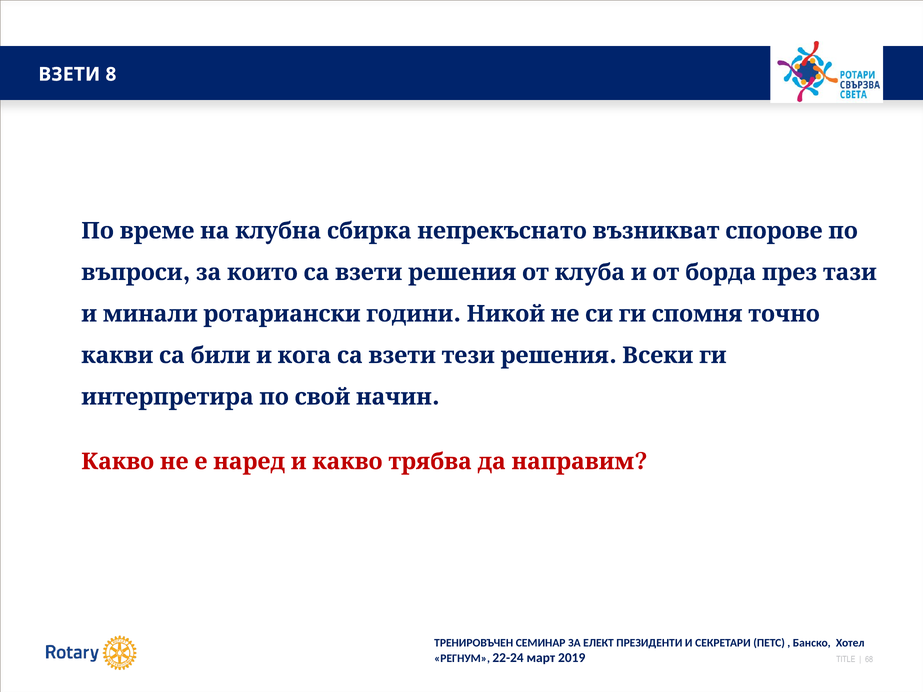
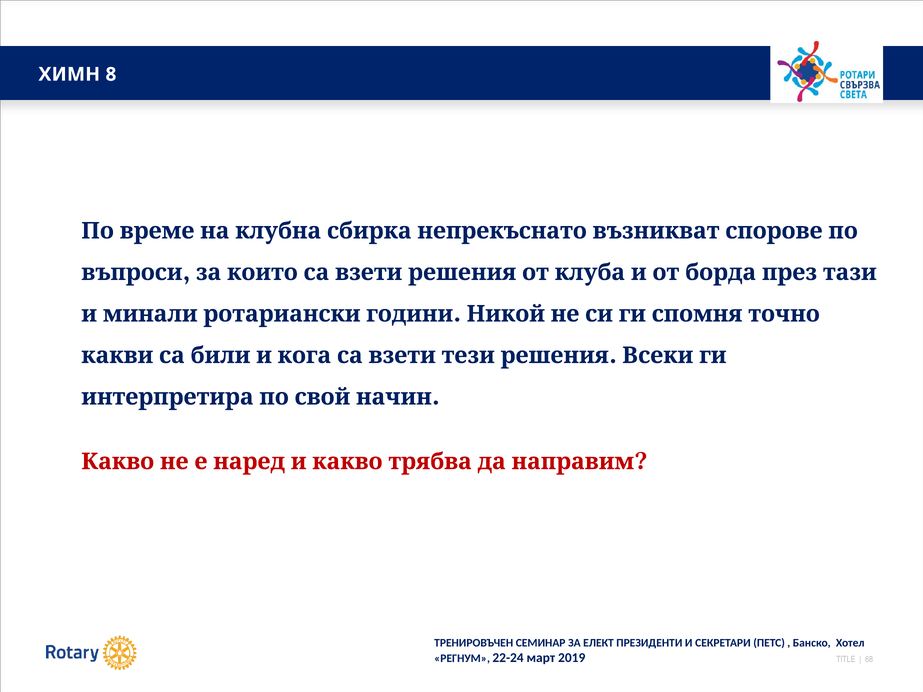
ВЗЕТИ at (69, 74): ВЗЕТИ -> ХИМН
